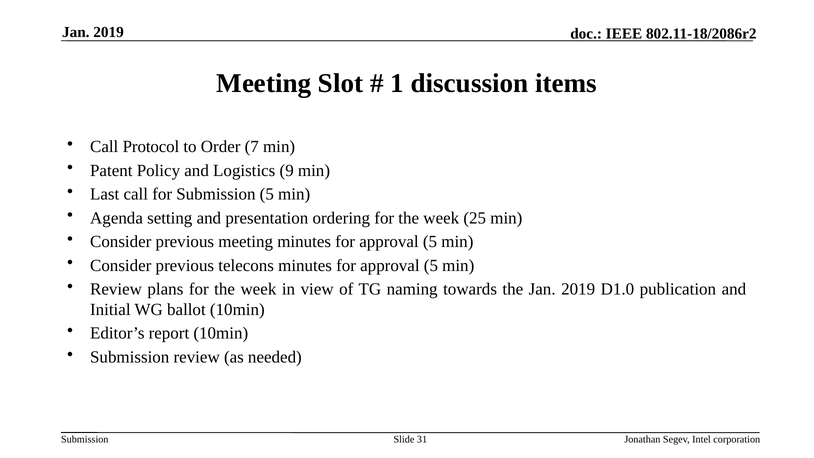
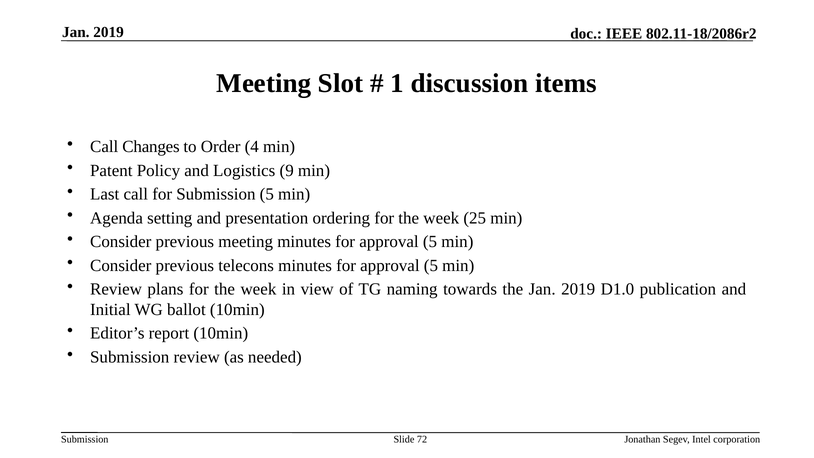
Protocol: Protocol -> Changes
7: 7 -> 4
31: 31 -> 72
